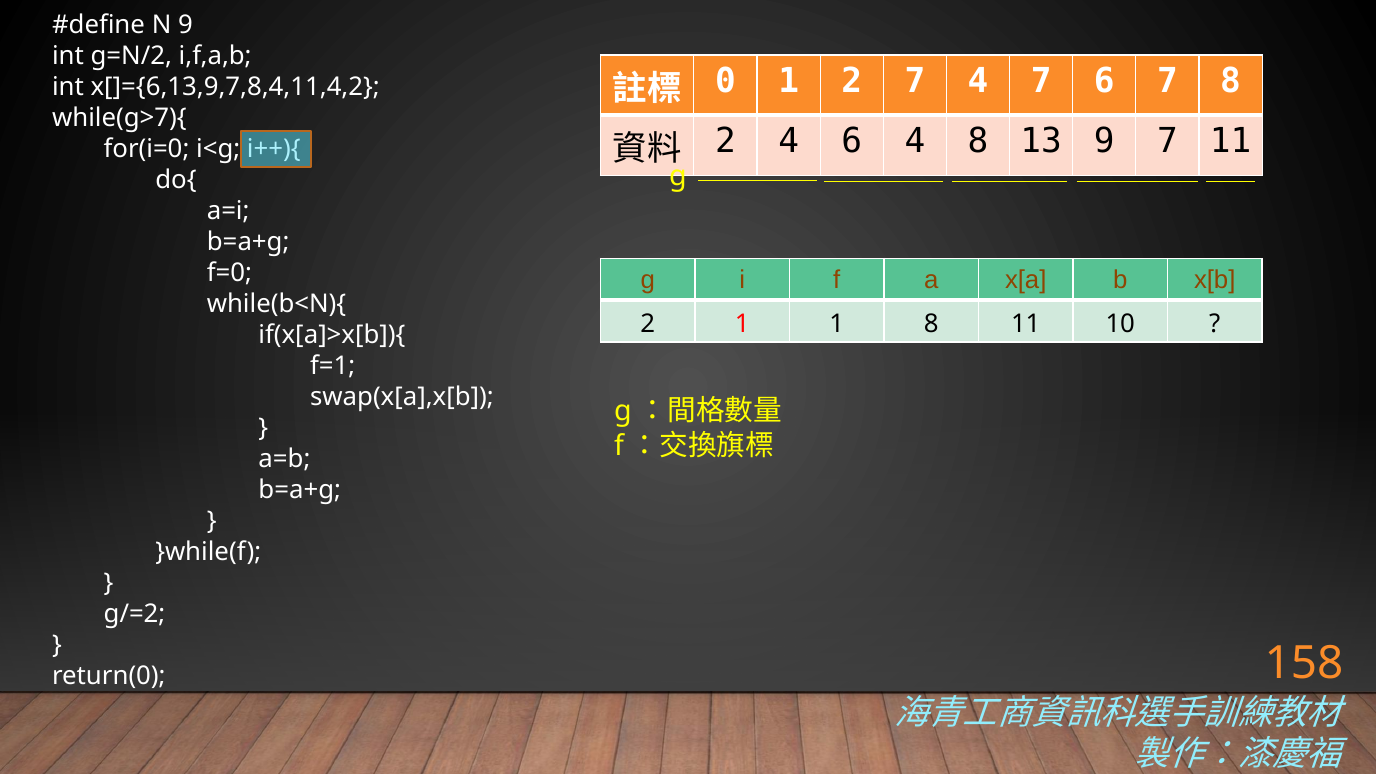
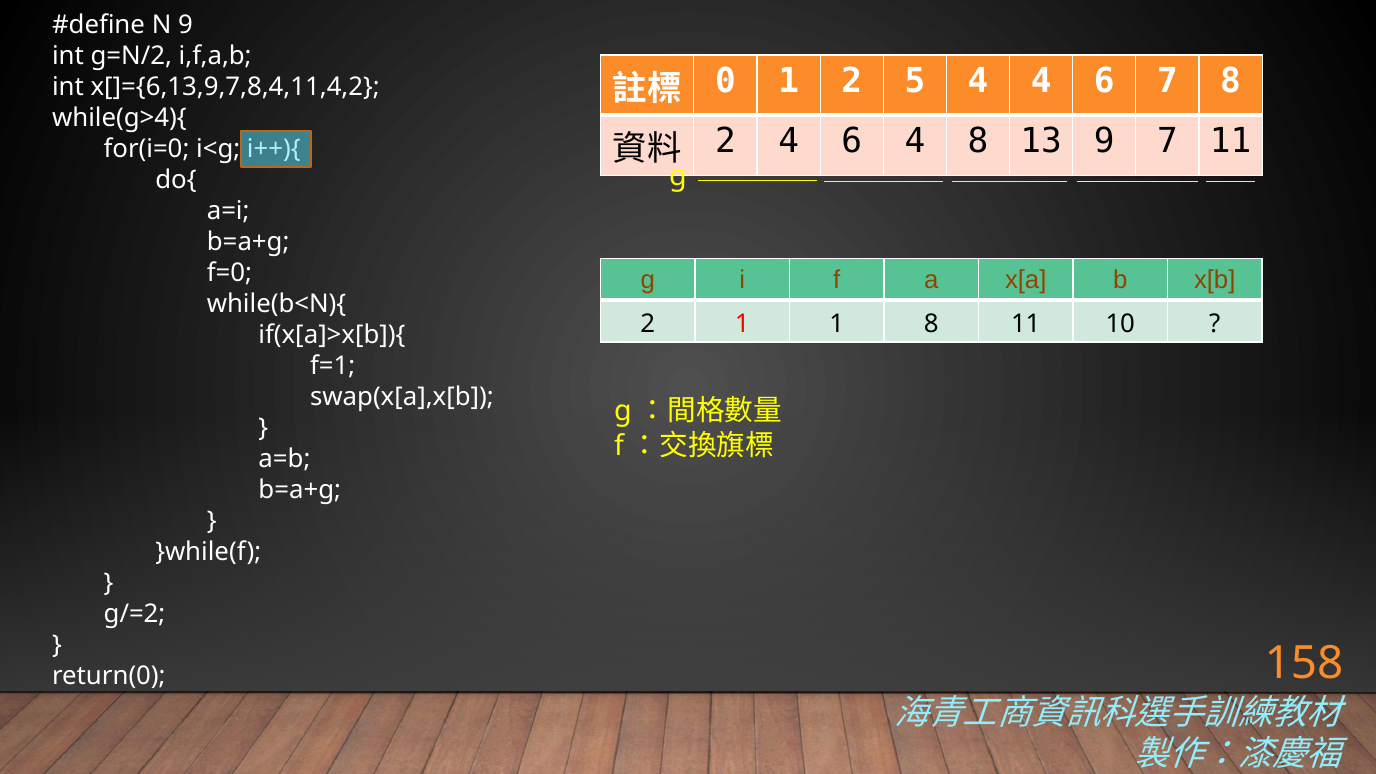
2 7: 7 -> 5
4 7: 7 -> 4
while(g>7){: while(g>7){ -> while(g>4){
